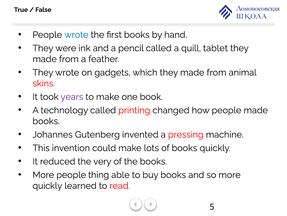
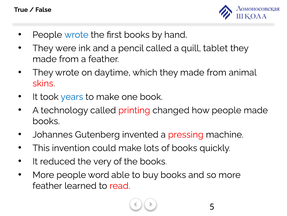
gadgets: gadgets -> daytime
years colour: purple -> blue
thing: thing -> word
quickly at (47, 185): quickly -> feather
